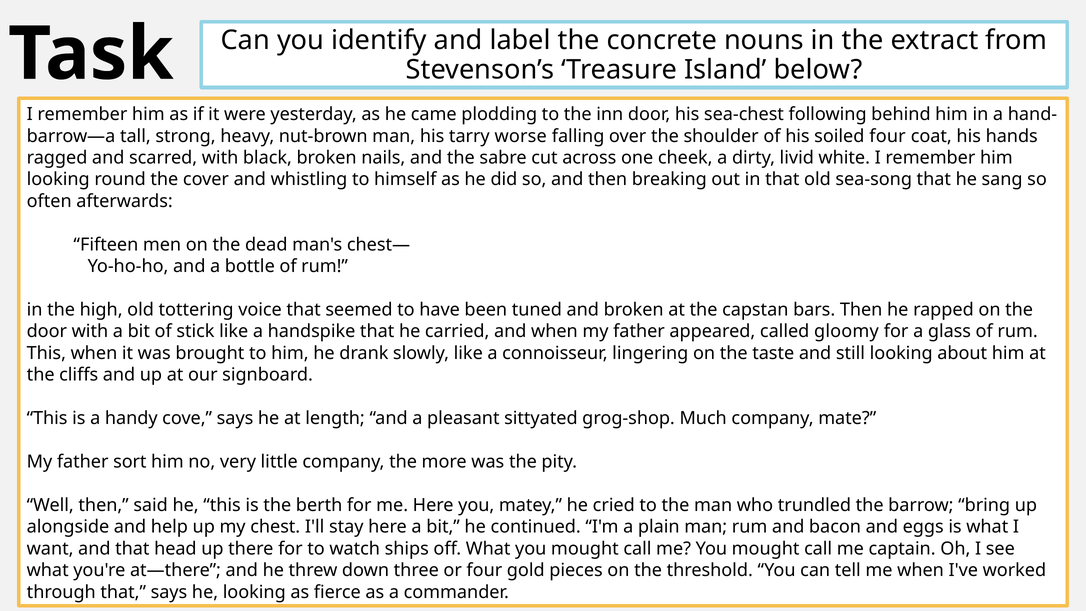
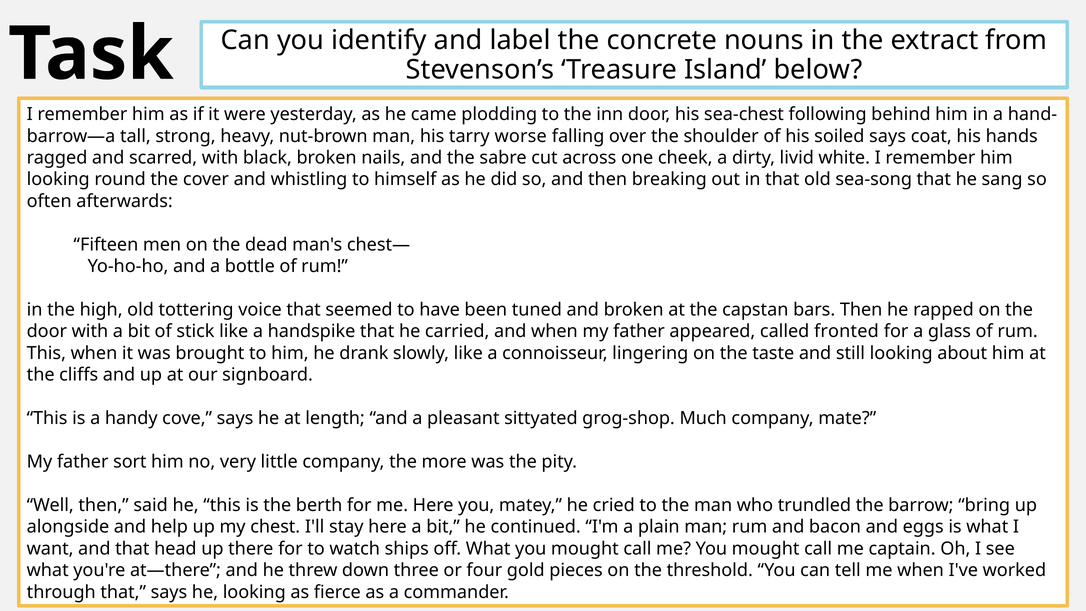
soiled four: four -> says
gloomy: gloomy -> fronted
